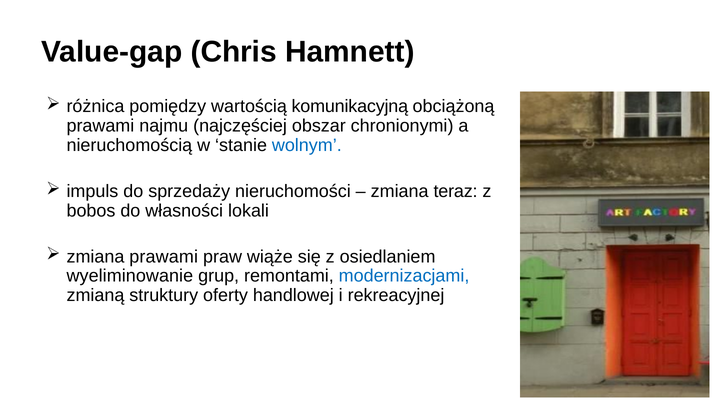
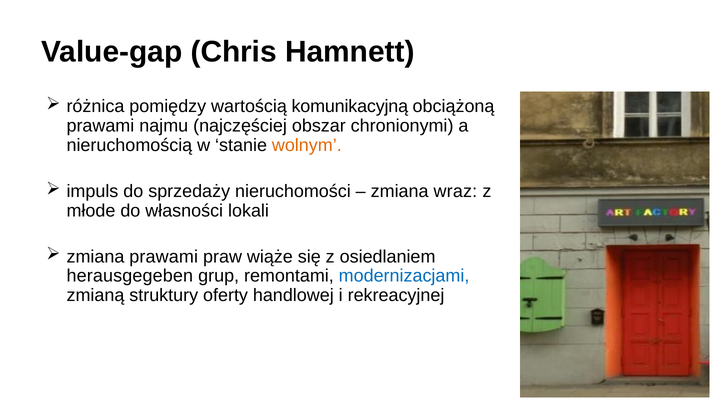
wolnym colour: blue -> orange
teraz: teraz -> wraz
bobos: bobos -> młode
wyeliminowanie: wyeliminowanie -> herausgegeben
